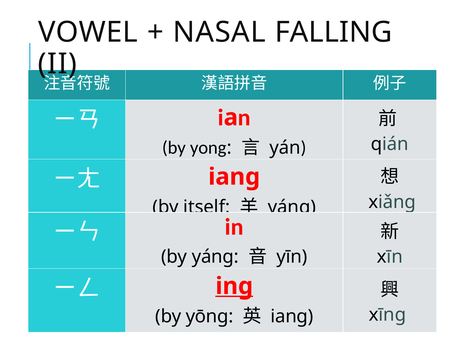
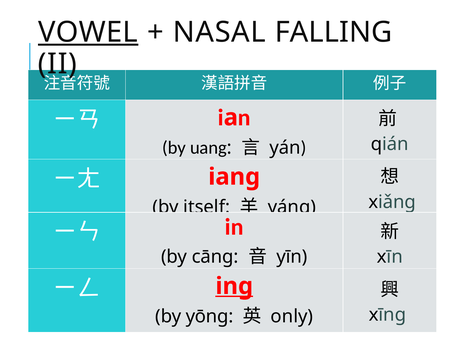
VOWEL underline: none -> present
yong: yong -> uang
by yáng: yáng -> cāng
iang at (292, 316): iang -> only
